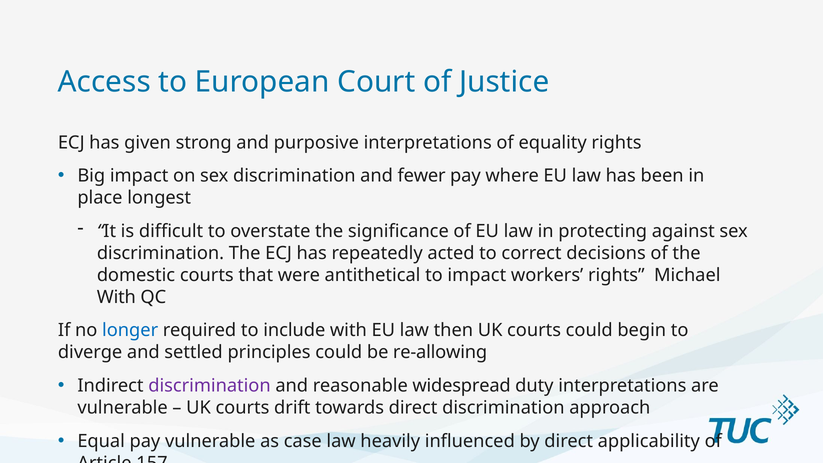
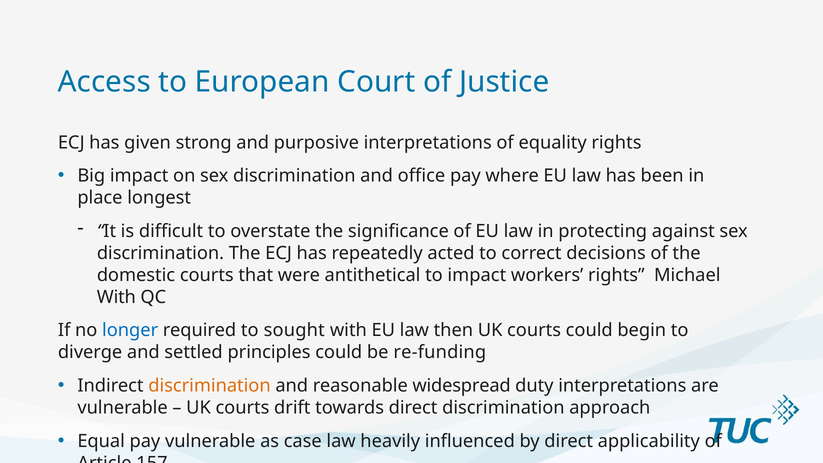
fewer: fewer -> office
include: include -> sought
re-allowing: re-allowing -> re-funding
discrimination at (210, 386) colour: purple -> orange
